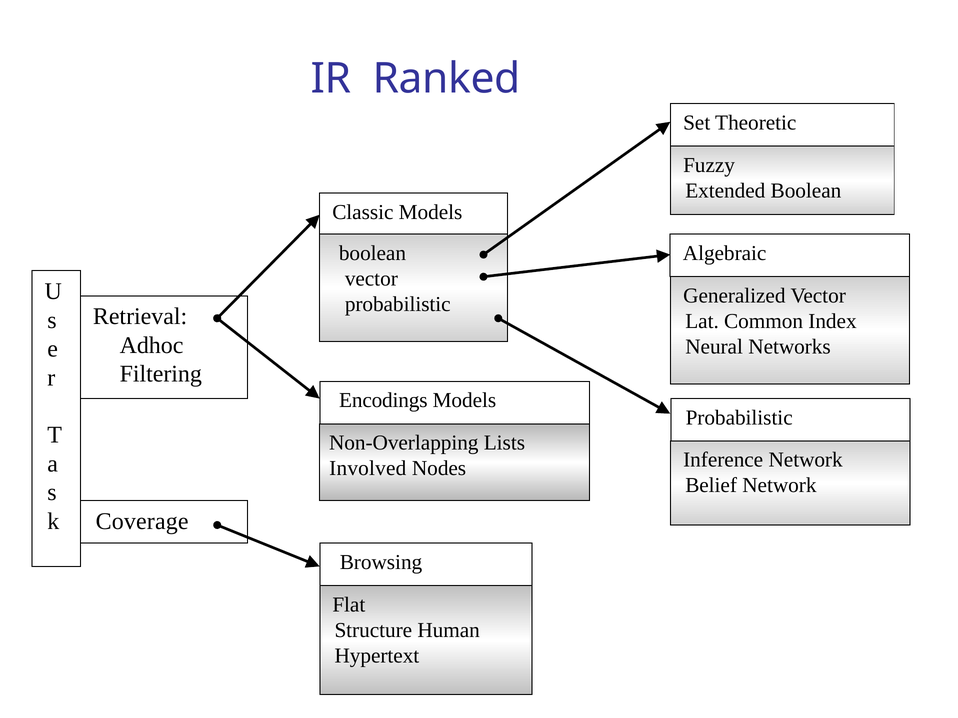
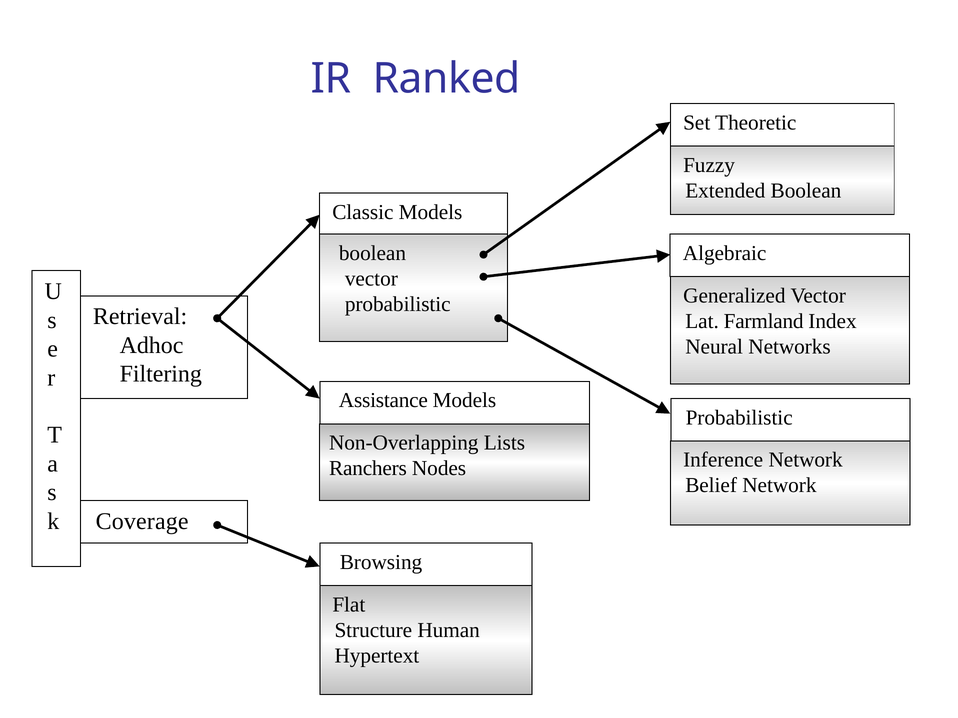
Common: Common -> Farmland
Encodings: Encodings -> Assistance
Involved: Involved -> Ranchers
